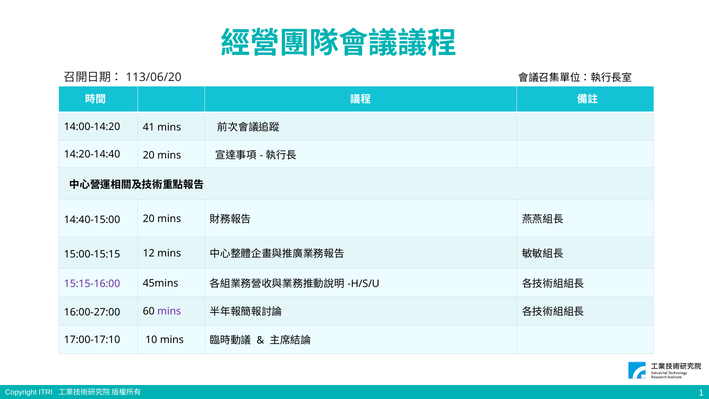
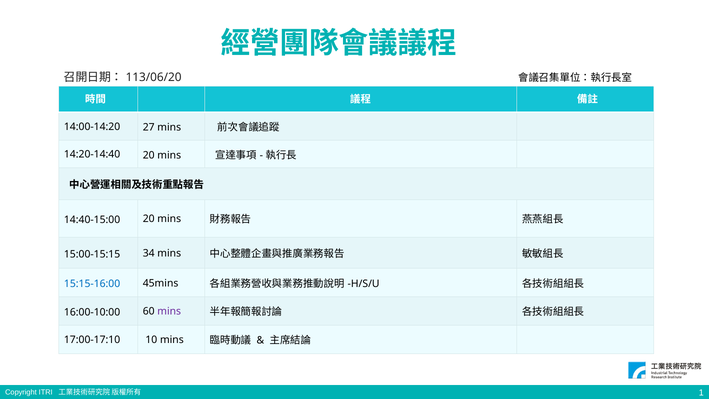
41: 41 -> 27
12: 12 -> 34
15:15-16:00 colour: purple -> blue
16:00-27:00: 16:00-27:00 -> 16:00-10:00
